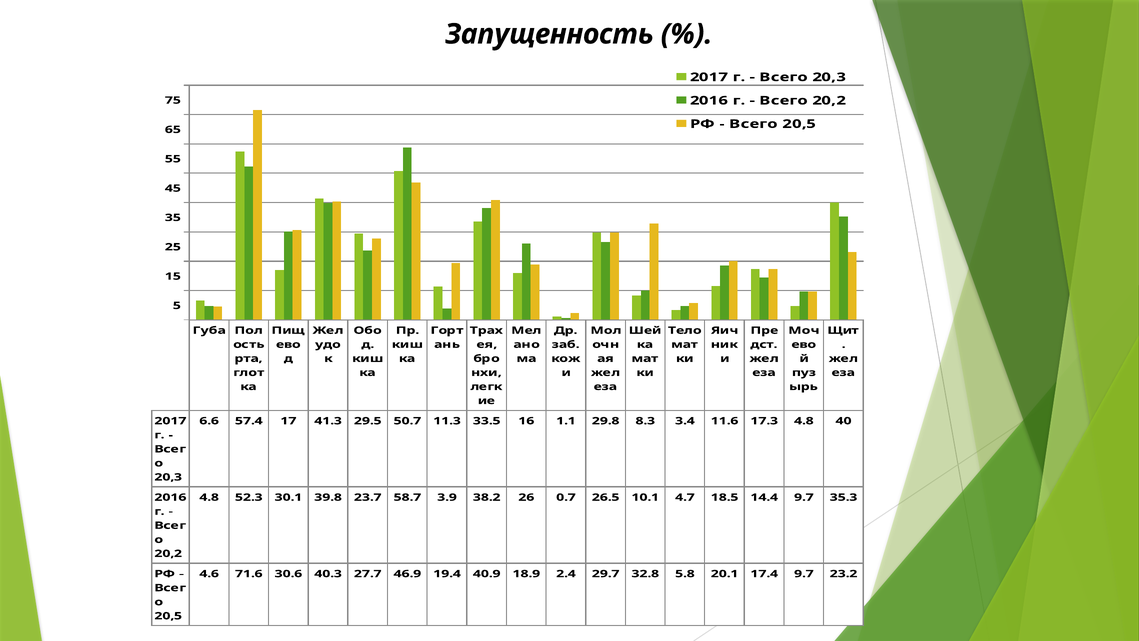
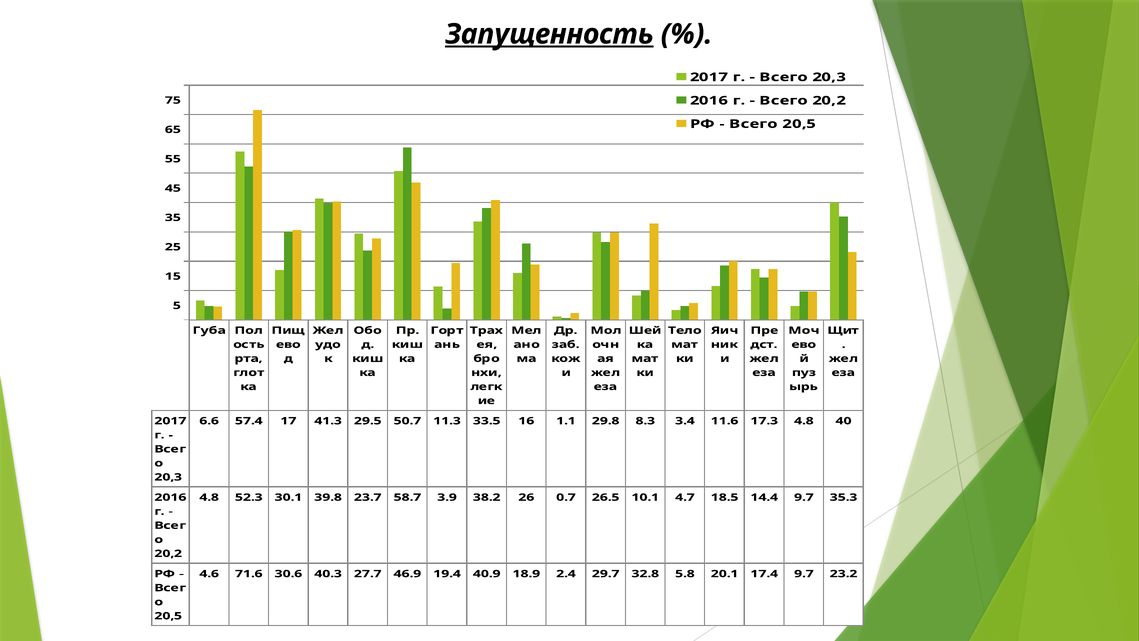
Запущенность underline: none -> present
